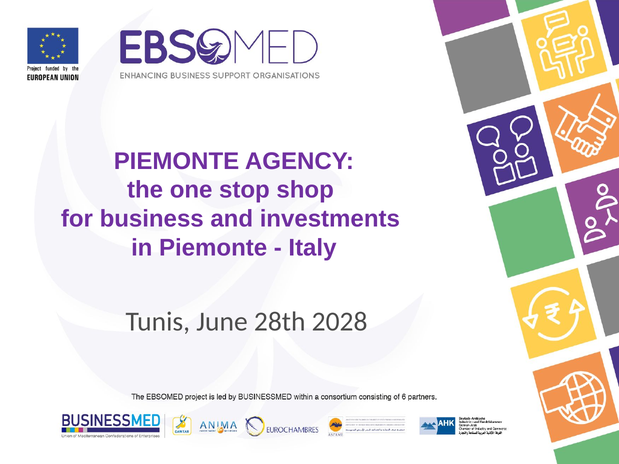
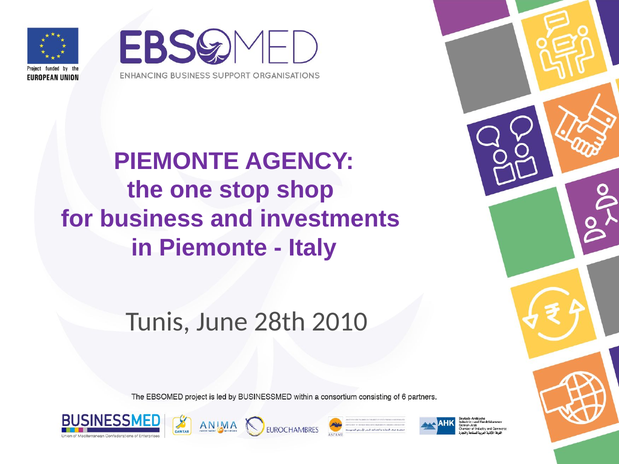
2028: 2028 -> 2010
